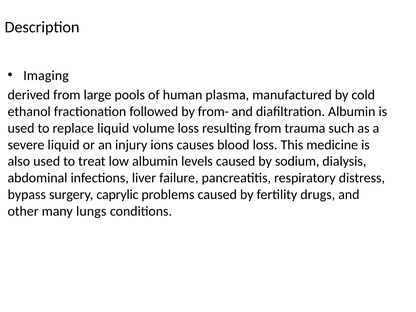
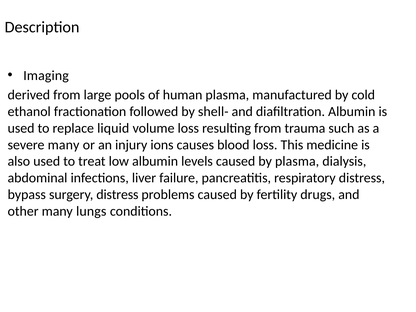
from-: from- -> shell-
severe liquid: liquid -> many
by sodium: sodium -> plasma
surgery caprylic: caprylic -> distress
